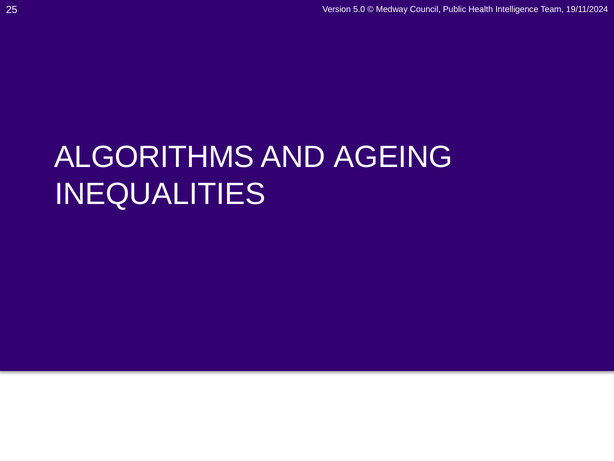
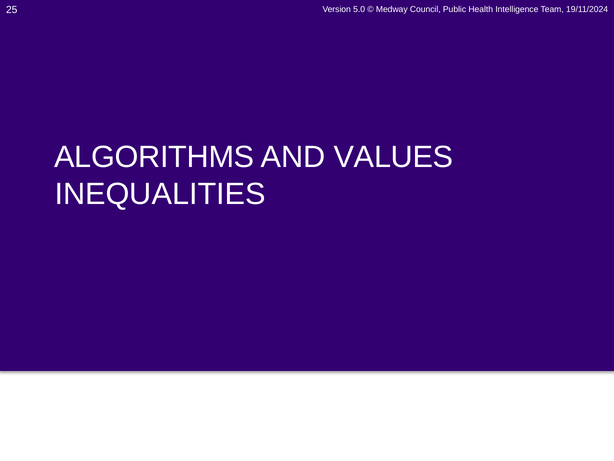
AGEING: AGEING -> VALUES
